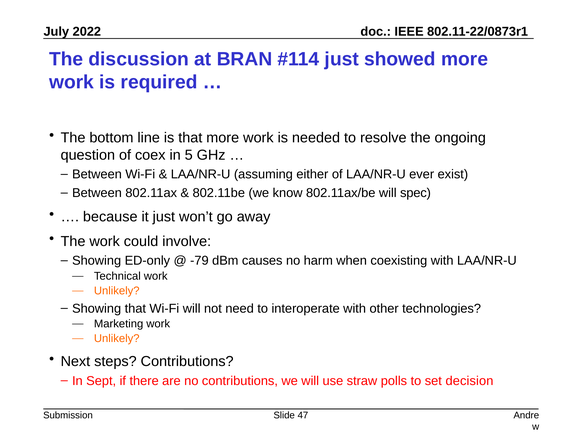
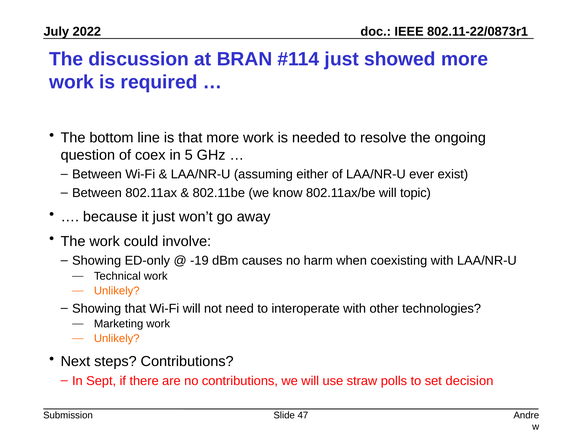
spec: spec -> topic
-79: -79 -> -19
